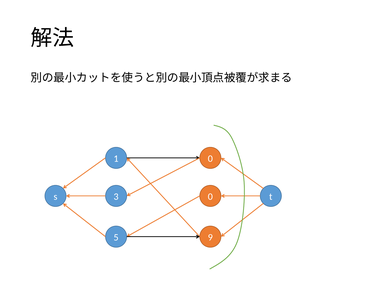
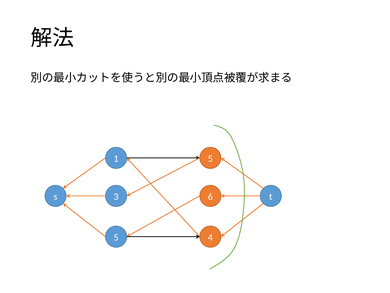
1 0: 0 -> 5
3 0: 0 -> 6
9: 9 -> 4
